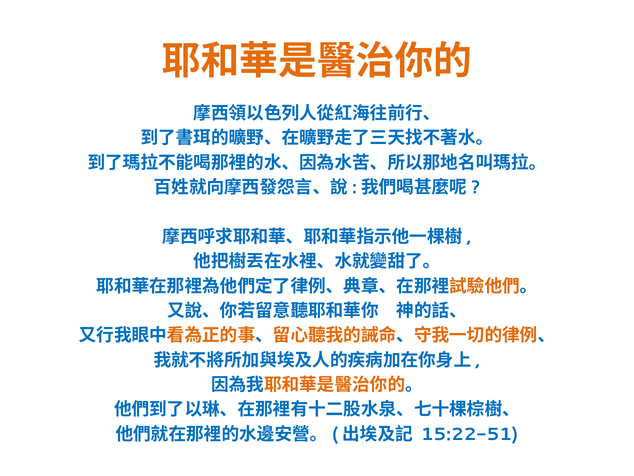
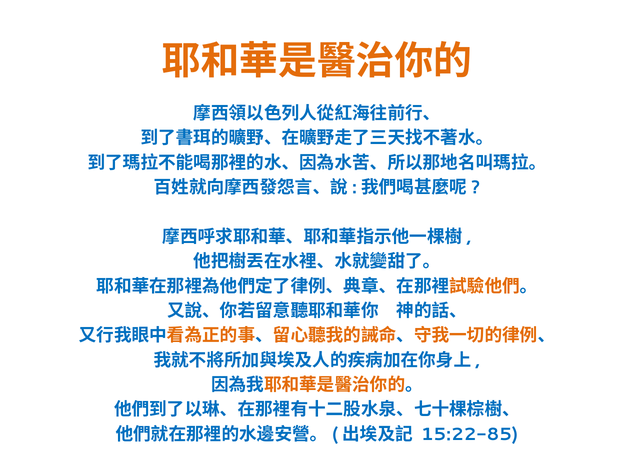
15:22-51: 15:22-51 -> 15:22-85
